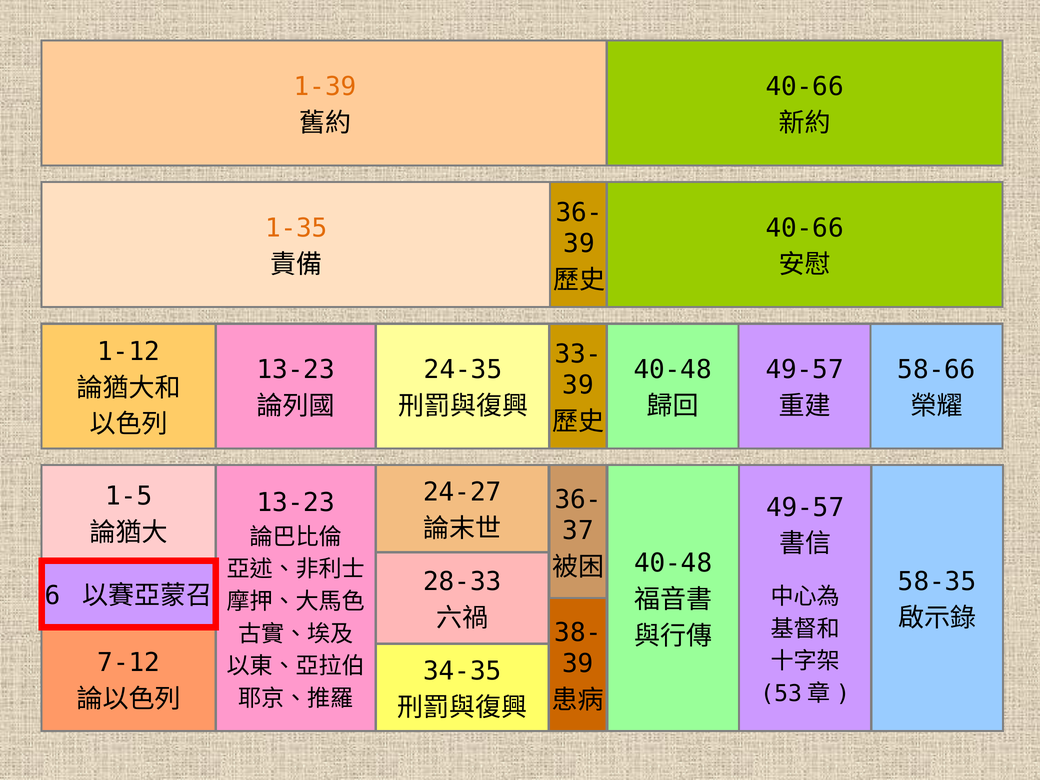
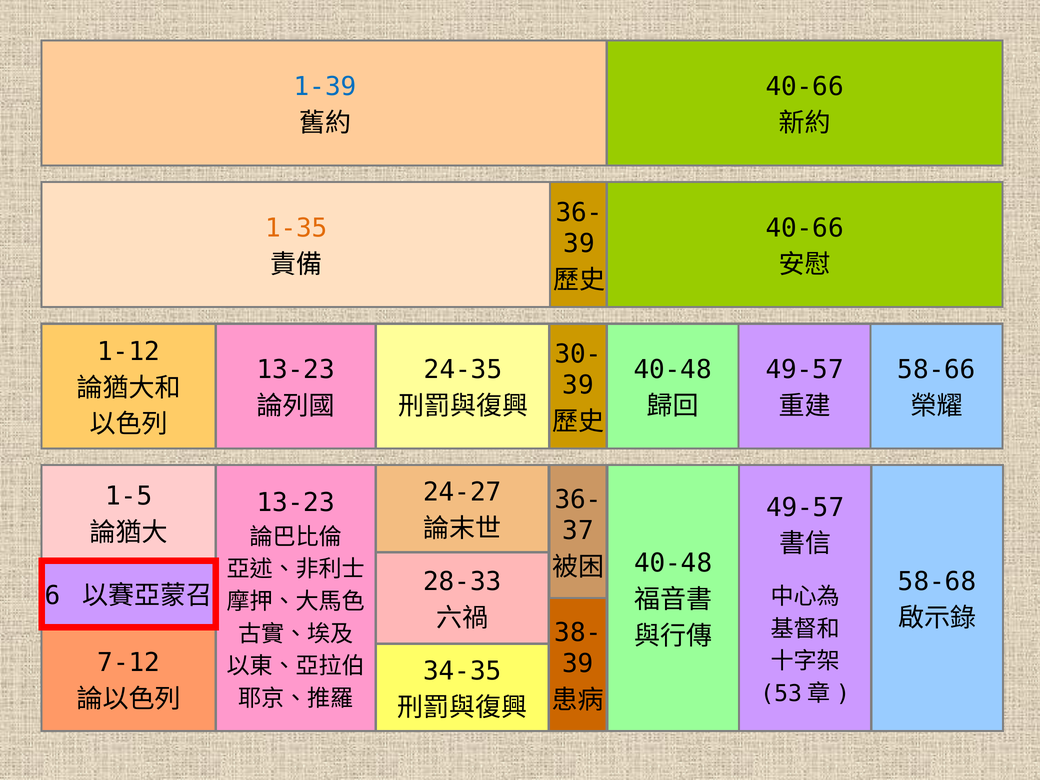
1-39 colour: orange -> blue
33-: 33- -> 30-
58-35: 58-35 -> 58-68
